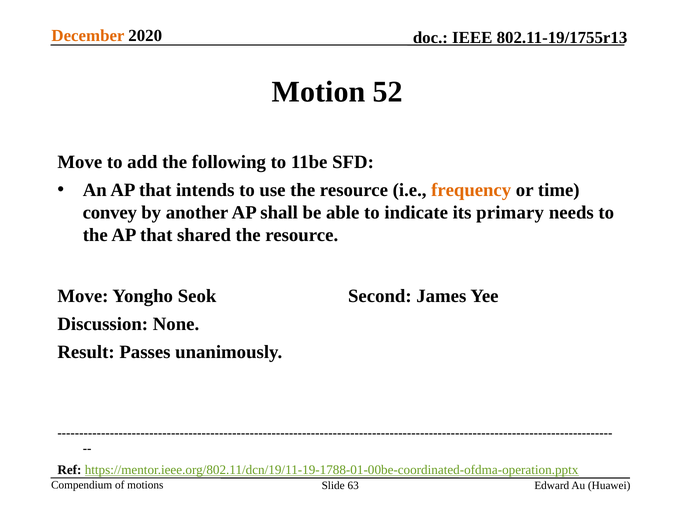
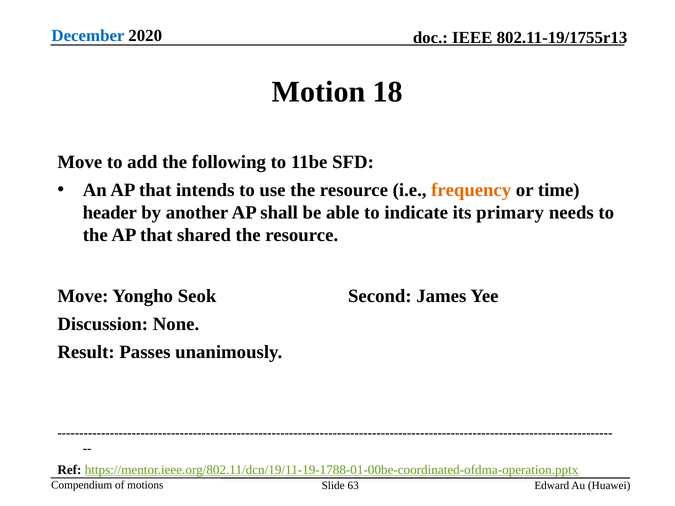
December colour: orange -> blue
52: 52 -> 18
convey: convey -> header
